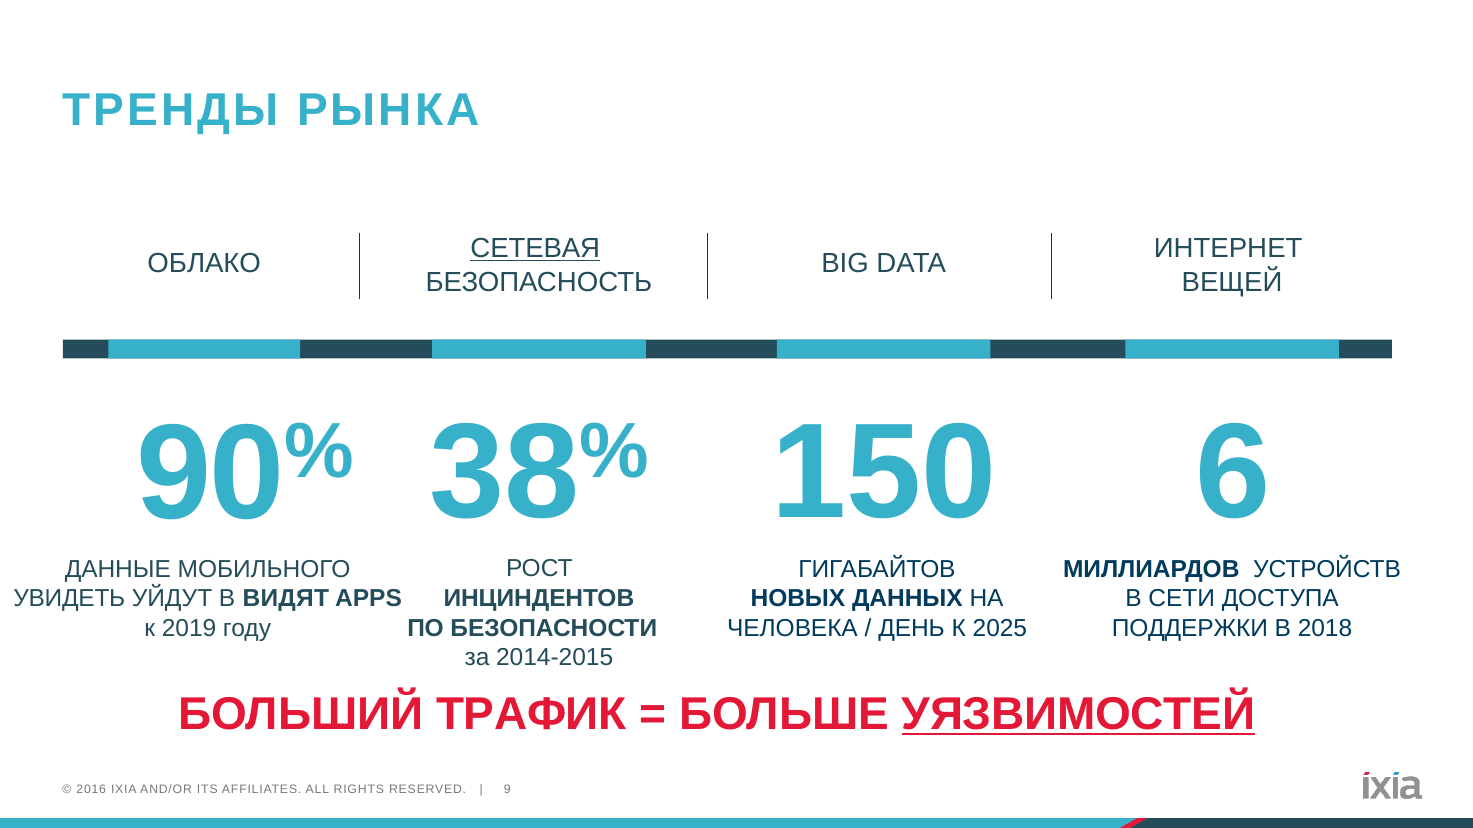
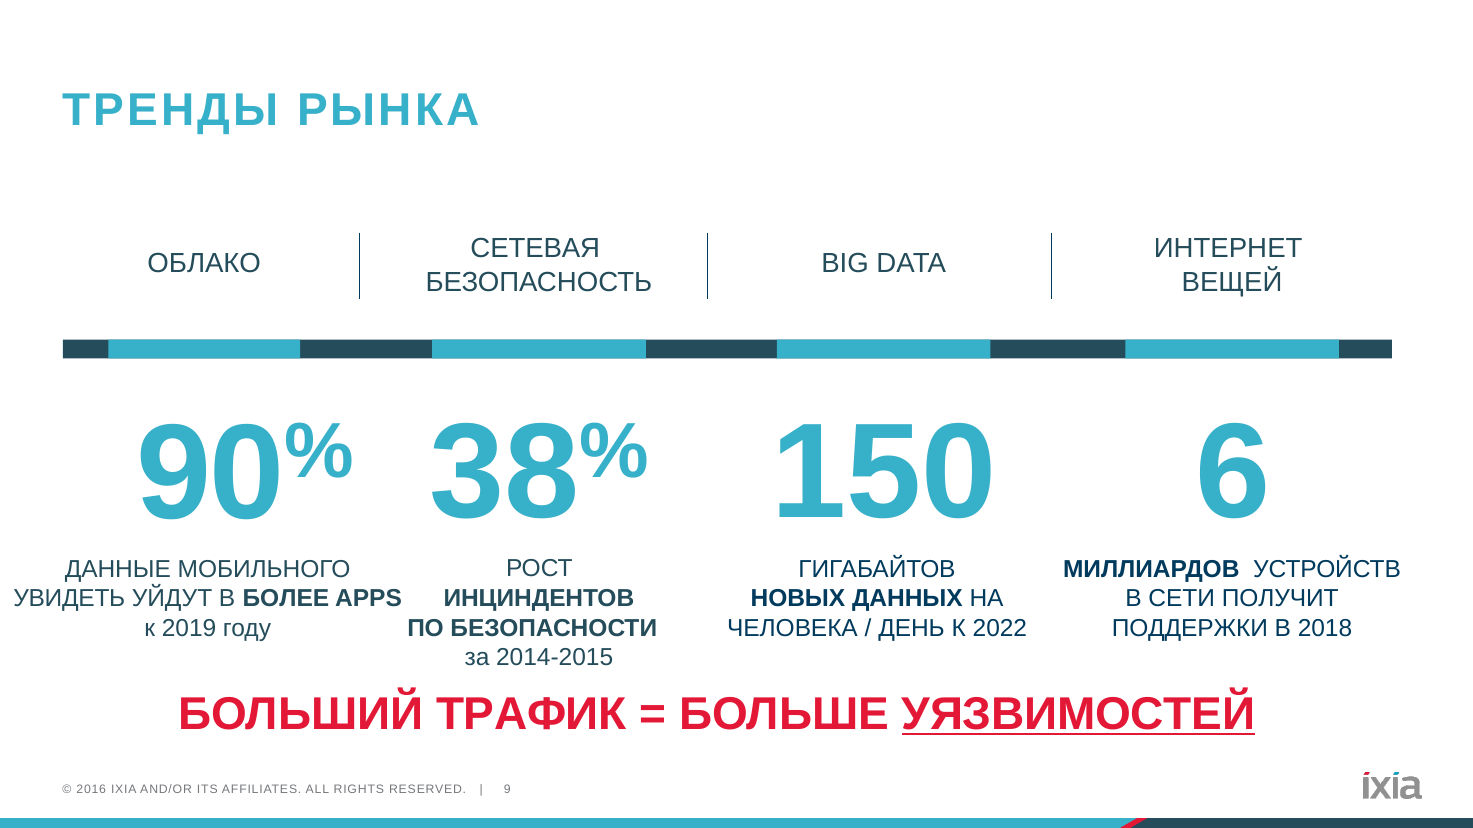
СЕТЕВАЯ underline: present -> none
ВИДЯТ: ВИДЯТ -> БОЛЕЕ
ДОСТУПА: ДОСТУПА -> ПОЛУЧИТ
2025: 2025 -> 2022
